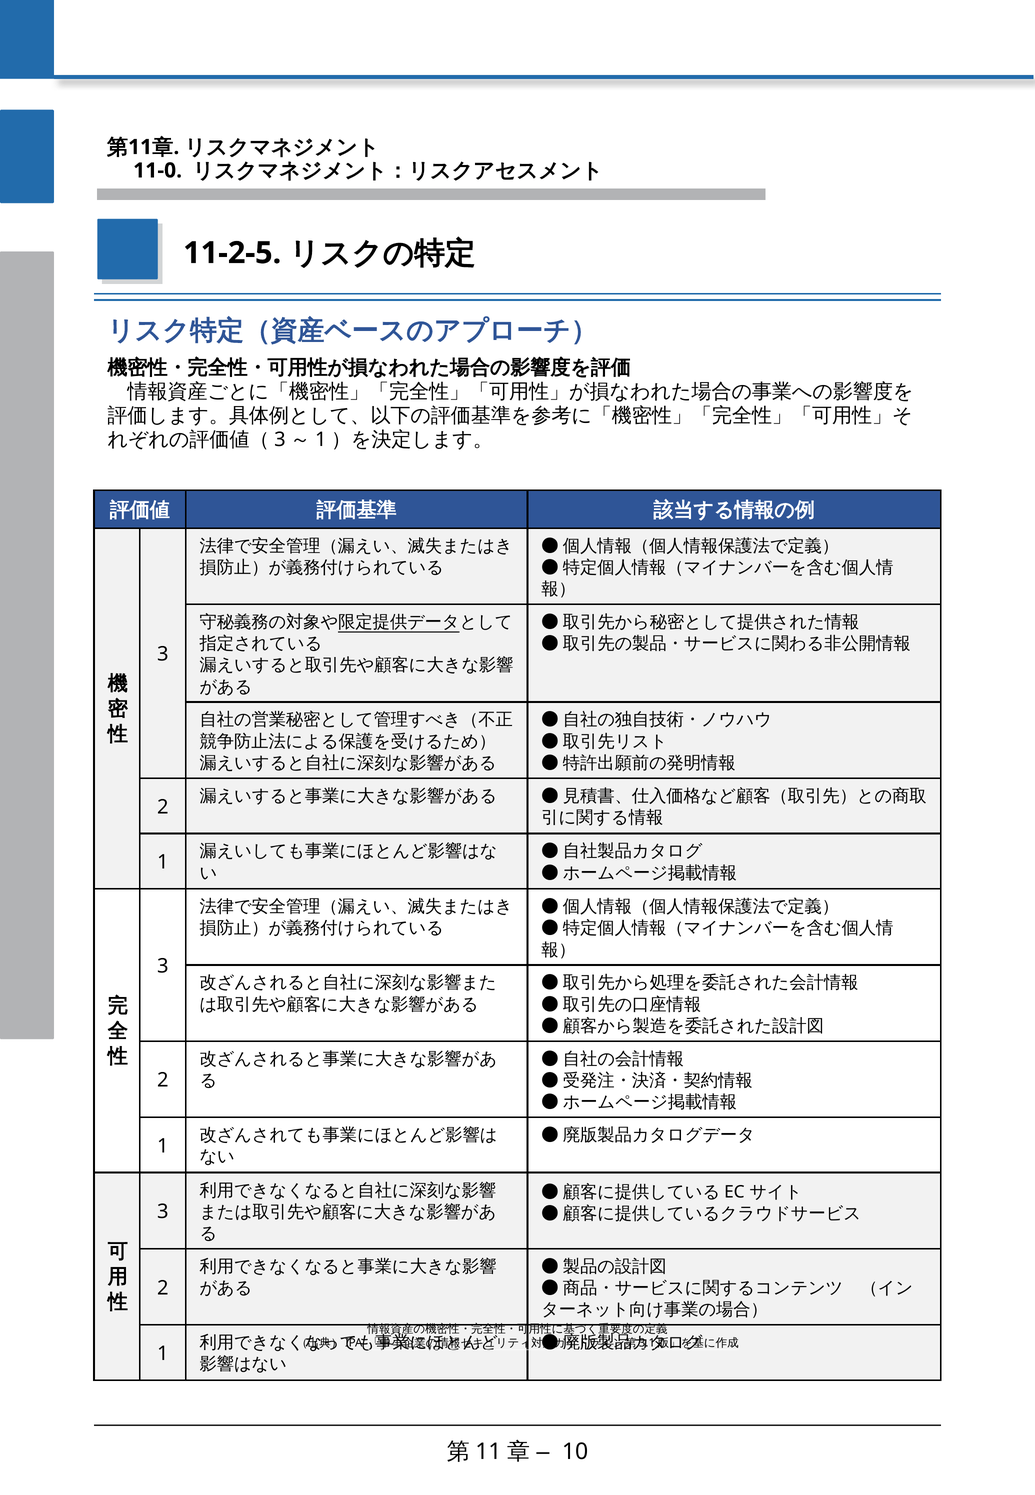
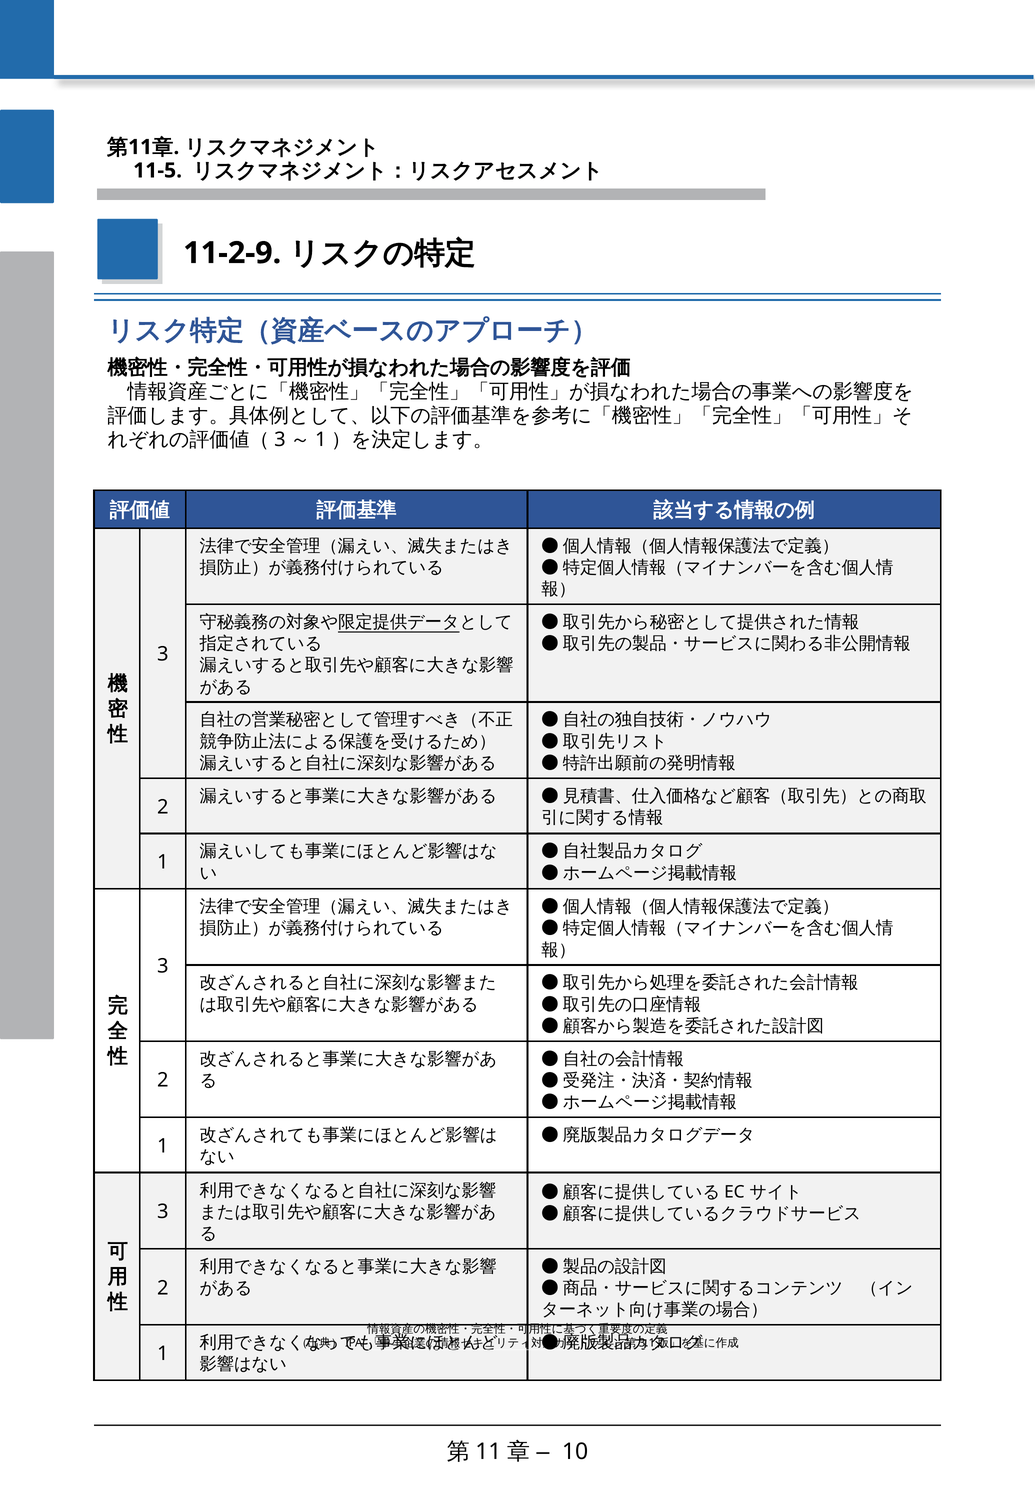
11-0: 11-0 -> 11-5
11-2-5: 11-2-5 -> 11-2-9
